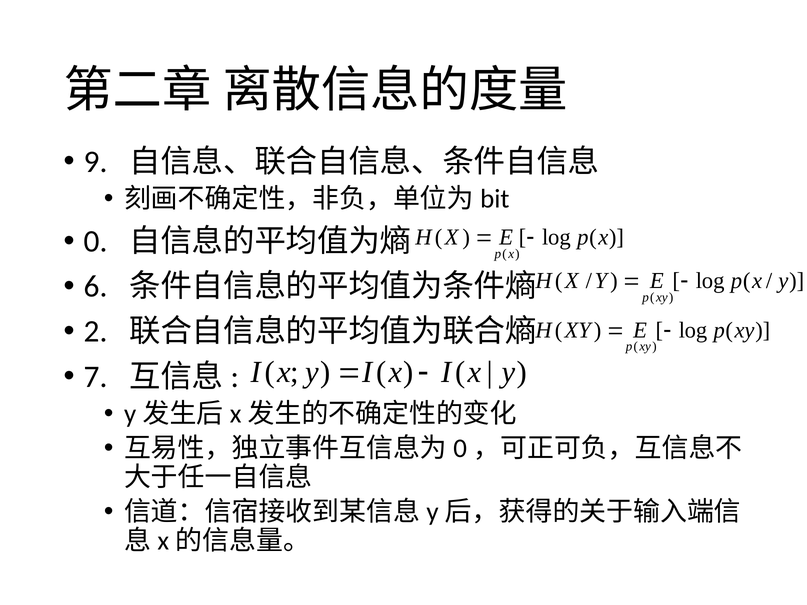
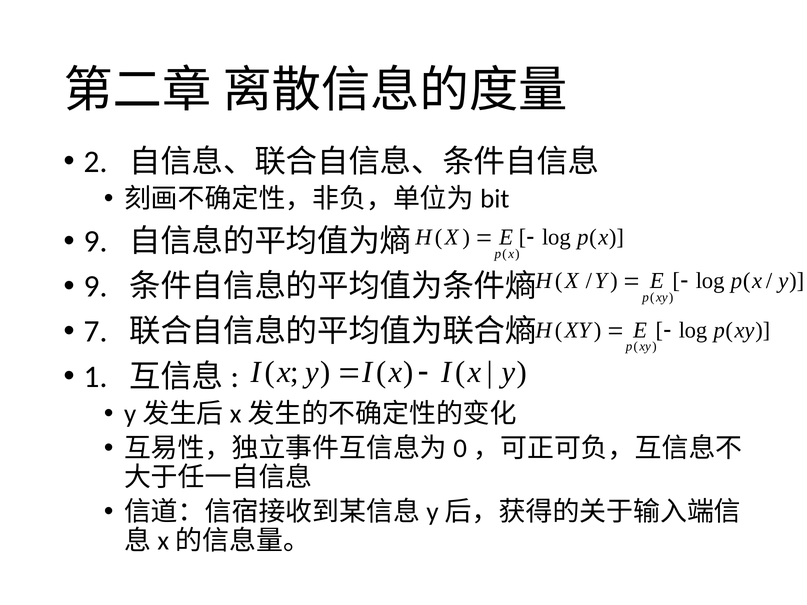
9: 9 -> 2
0 at (96, 241): 0 -> 9
6 at (96, 287): 6 -> 9
2: 2 -> 7
7: 7 -> 1
